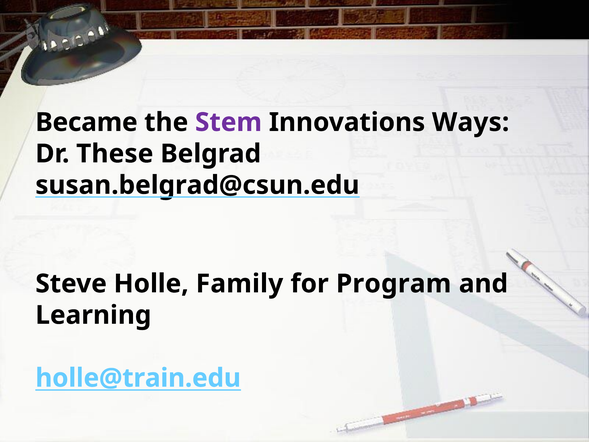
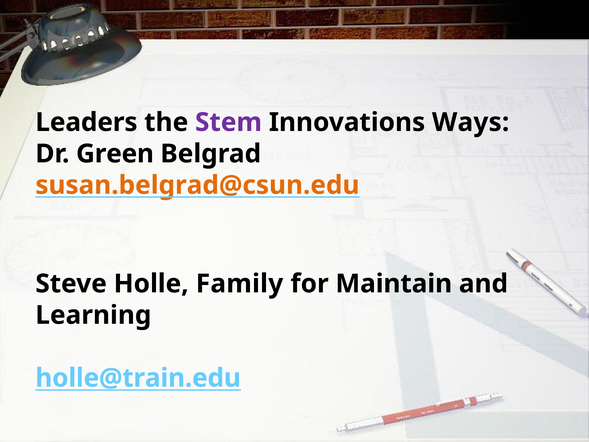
Became: Became -> Leaders
These: These -> Green
susan.belgrad@csun.edu colour: black -> orange
Program: Program -> Maintain
